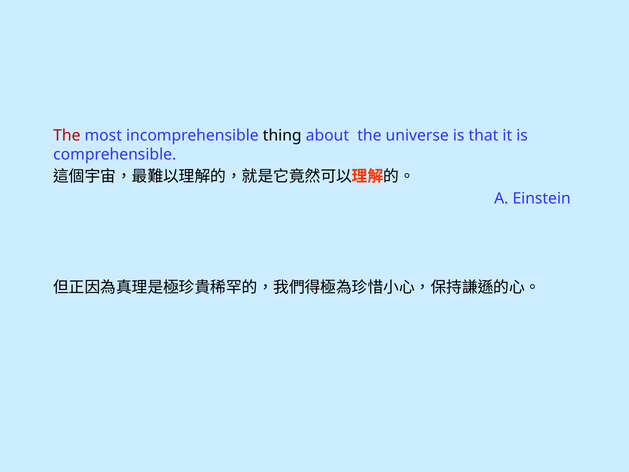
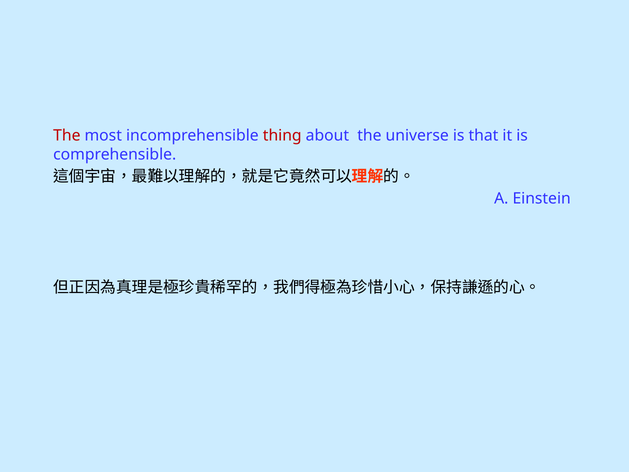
thing colour: black -> red
